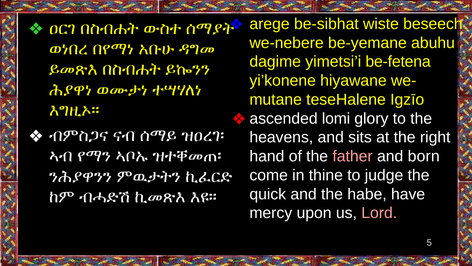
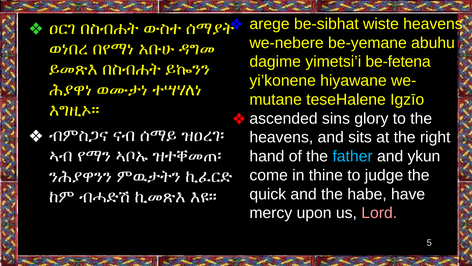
wiste beseech: beseech -> heavens
lomi: lomi -> sins
father colour: pink -> light blue
born: born -> ykun
